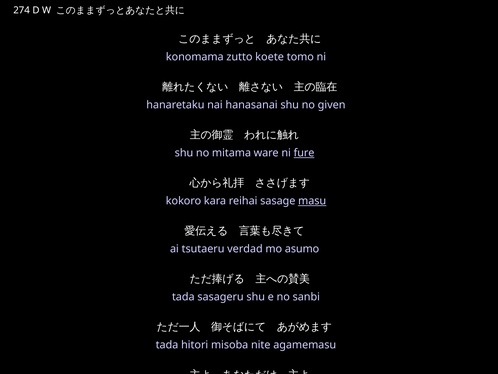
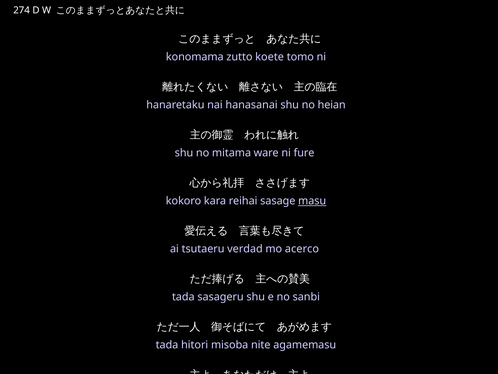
given: given -> heian
fure underline: present -> none
asumo: asumo -> acerco
